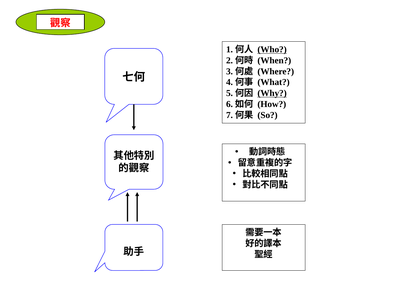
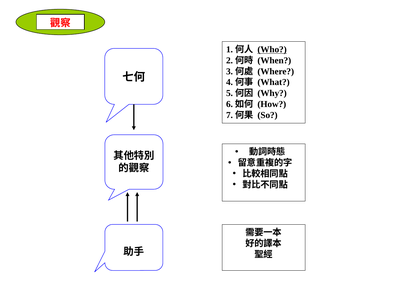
Why underline: present -> none
